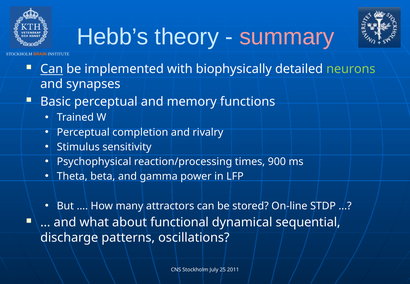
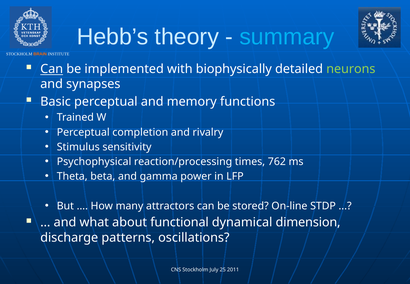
summary colour: pink -> light blue
900: 900 -> 762
sequential: sequential -> dimension
